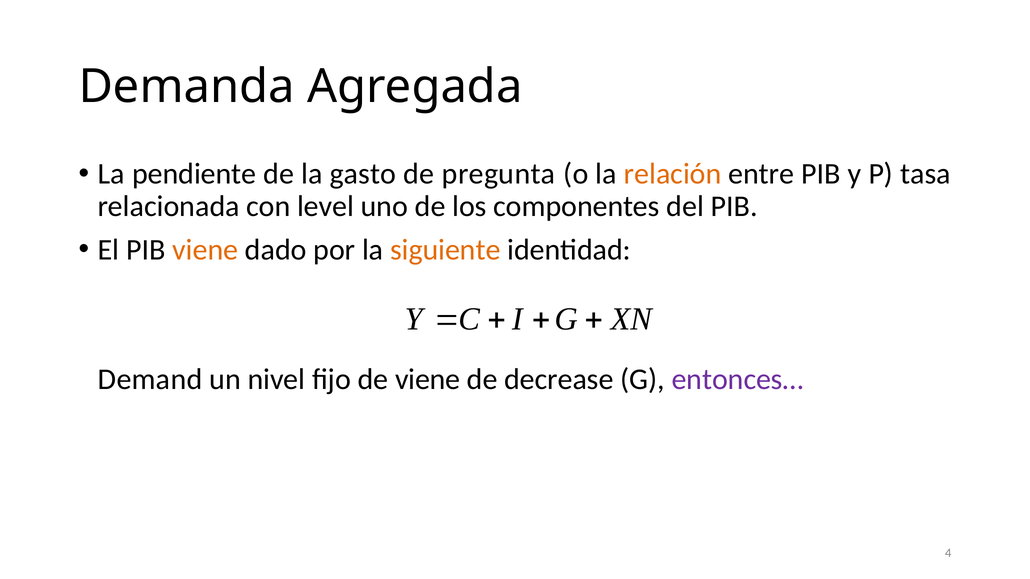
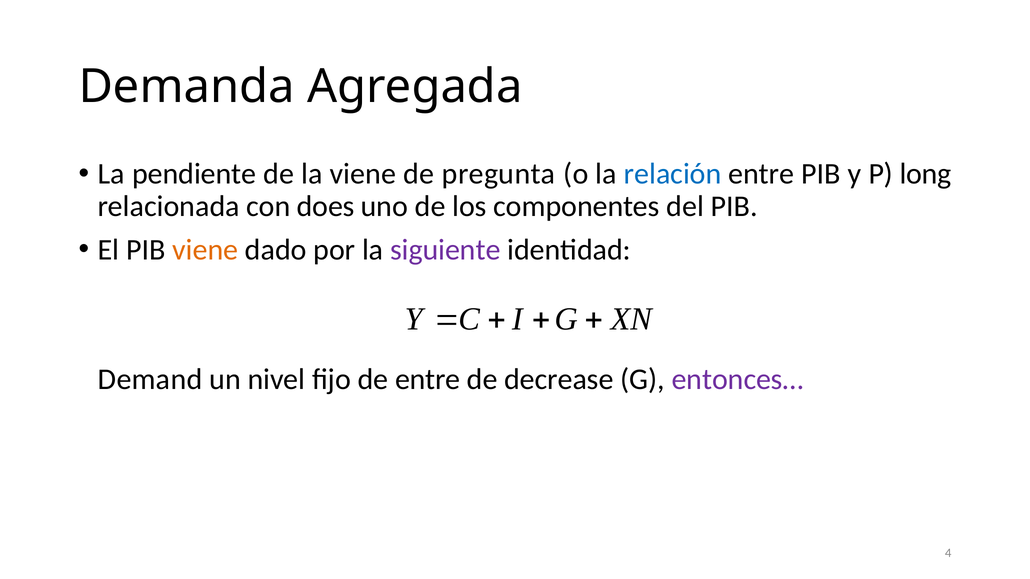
la gasto: gasto -> viene
relación colour: orange -> blue
tasa: tasa -> long
level: level -> does
siguiente colour: orange -> purple
de viene: viene -> entre
